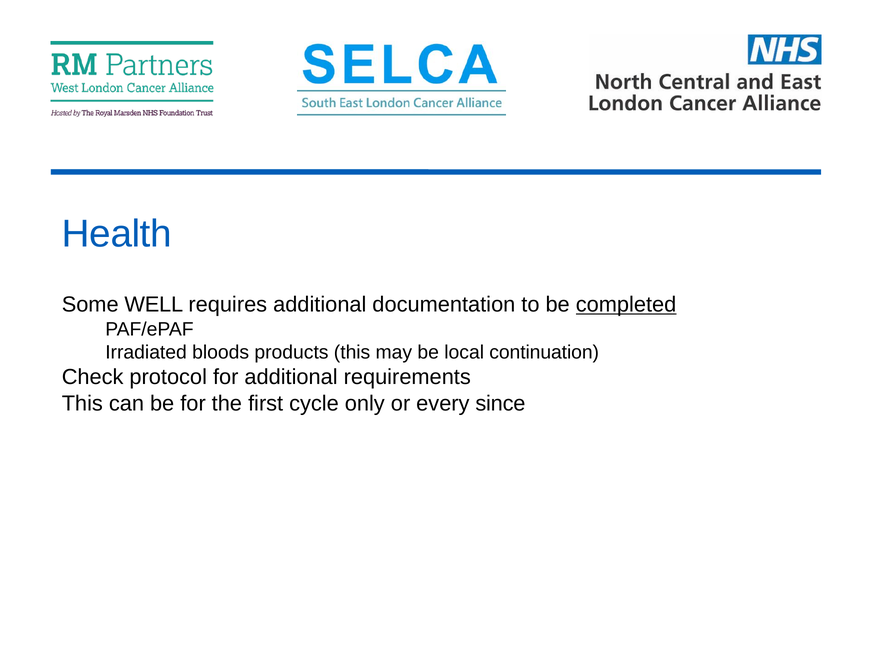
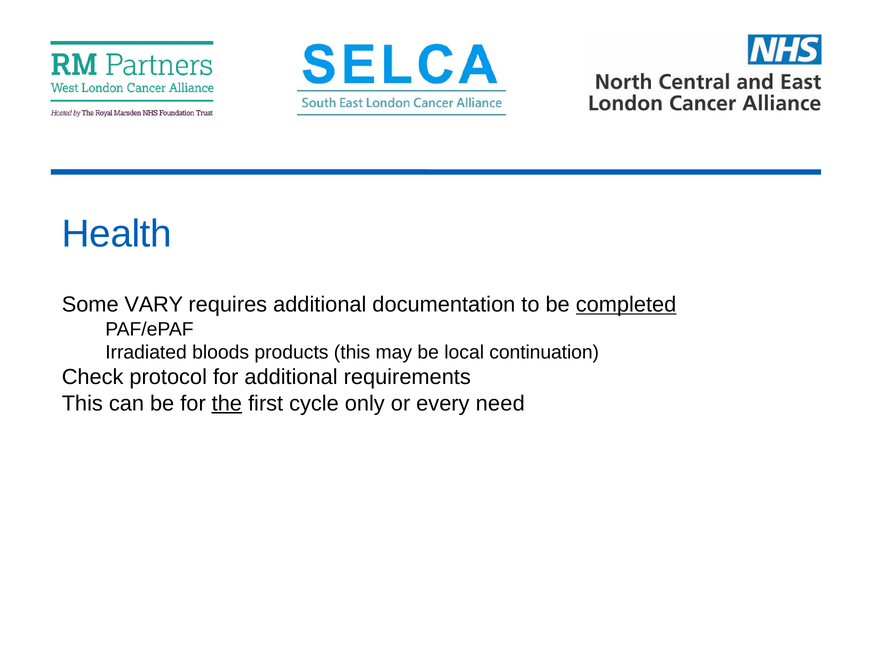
WELL: WELL -> VARY
the underline: none -> present
since: since -> need
